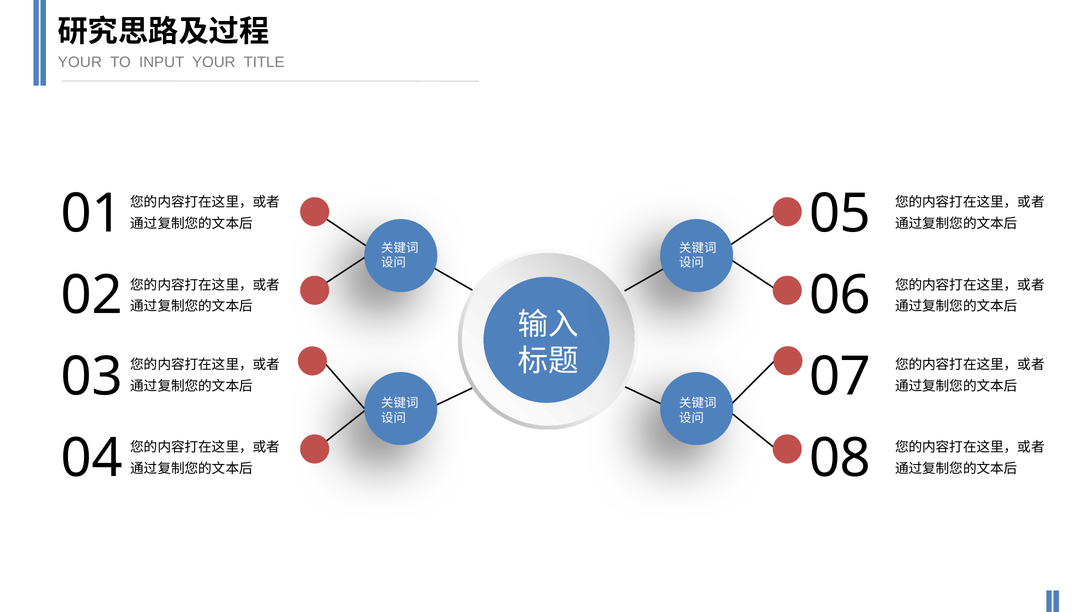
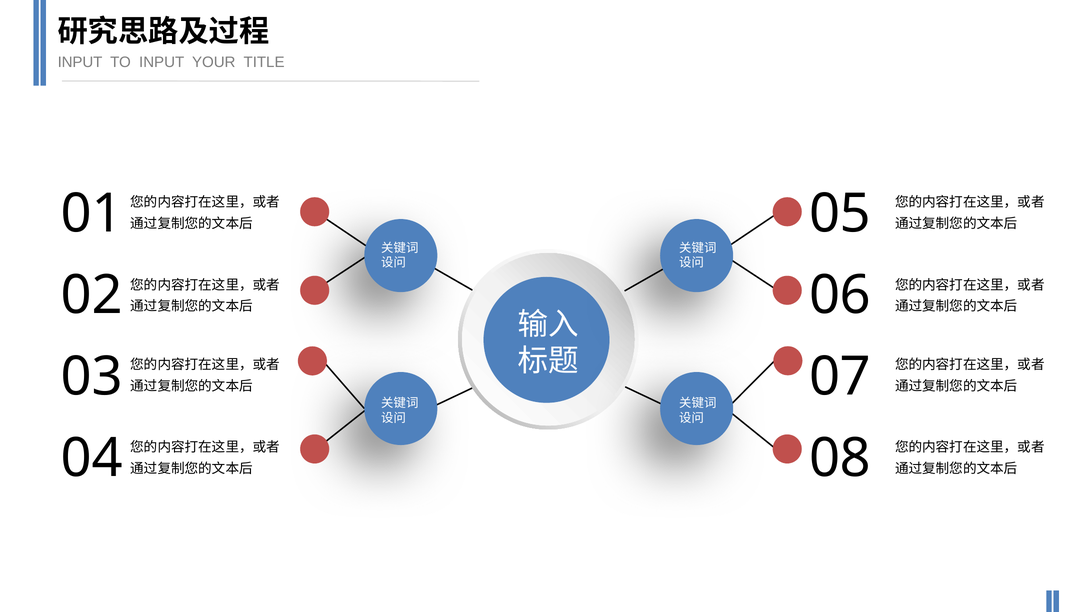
YOUR at (80, 62): YOUR -> INPUT
